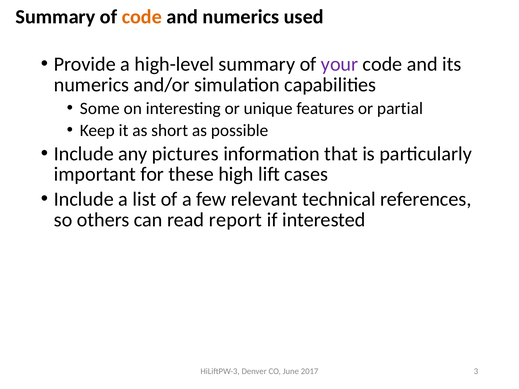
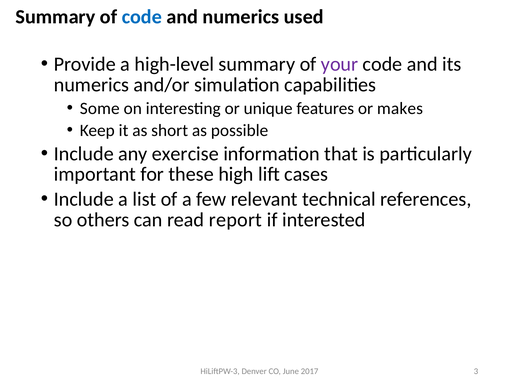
code at (142, 17) colour: orange -> blue
partial: partial -> makes
pictures: pictures -> exercise
